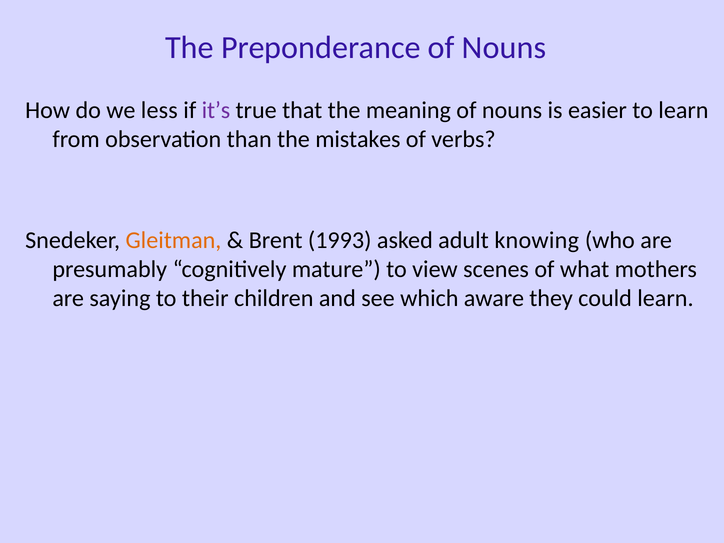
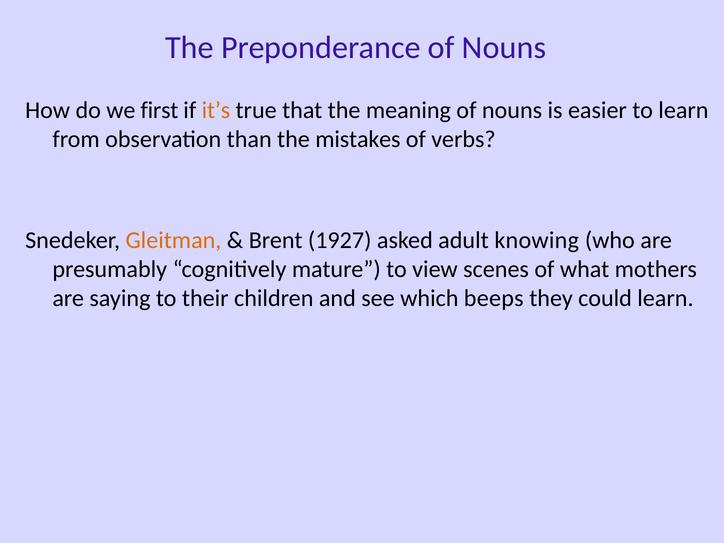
less: less -> first
it’s colour: purple -> orange
1993: 1993 -> 1927
aware: aware -> beeps
